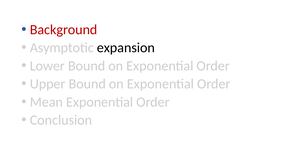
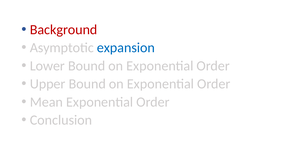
expansion colour: black -> blue
